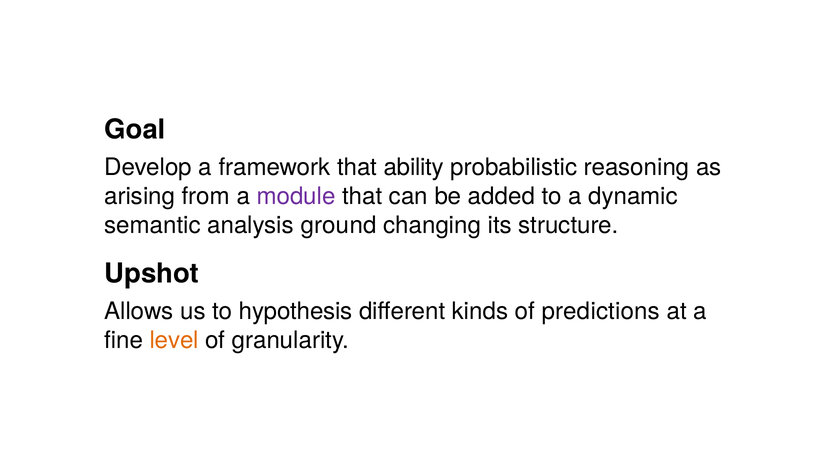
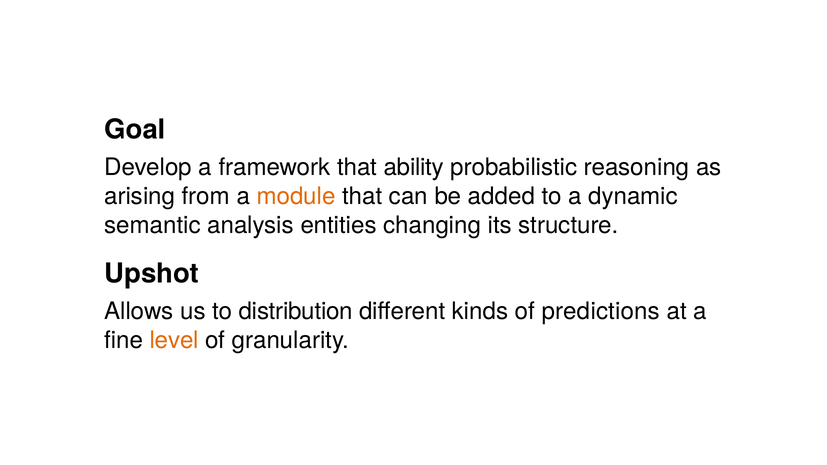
module colour: purple -> orange
ground: ground -> entities
hypothesis: hypothesis -> distribution
